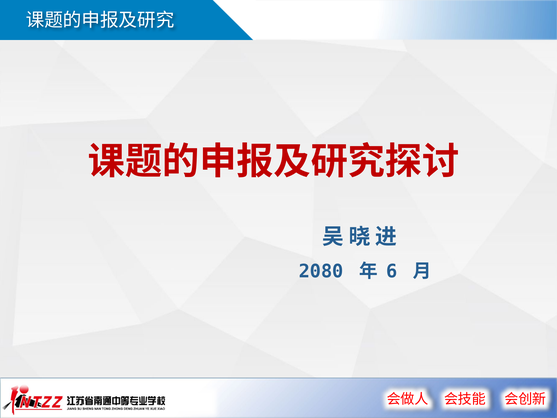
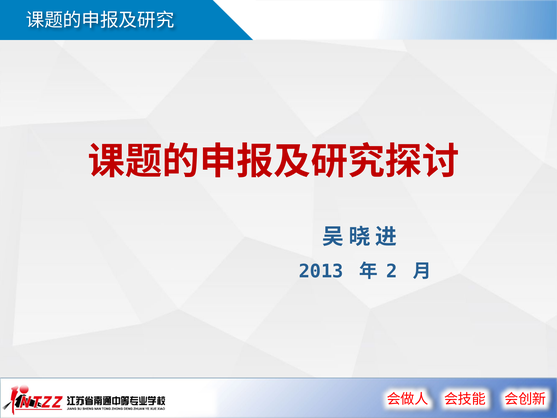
2080: 2080 -> 2013
6: 6 -> 2
